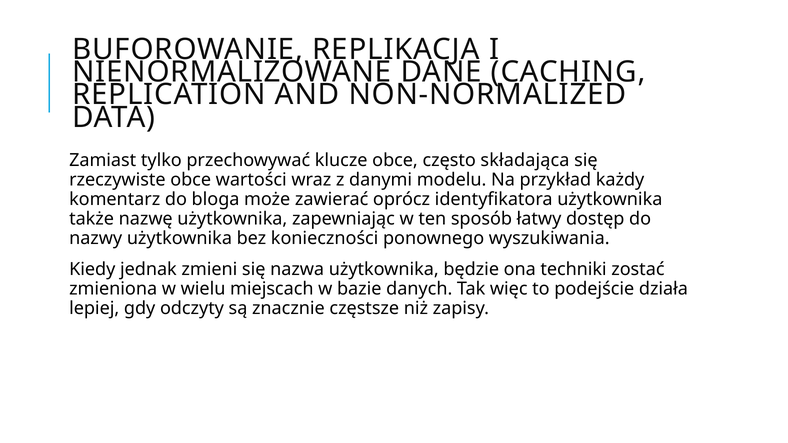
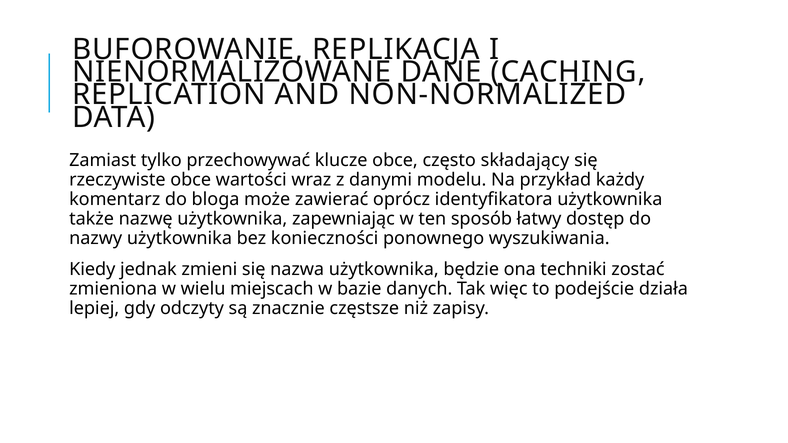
składająca: składająca -> składający
